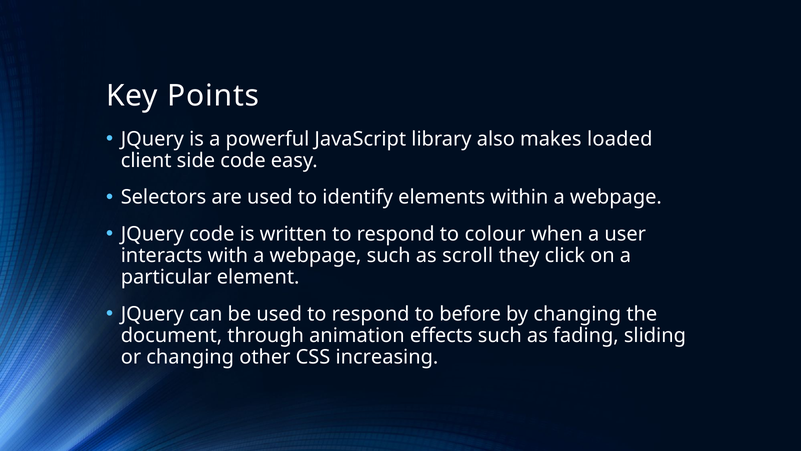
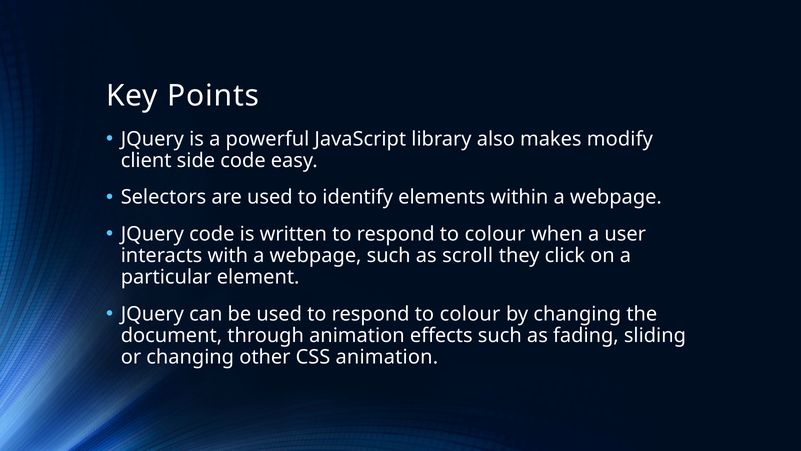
loaded: loaded -> modify
before at (470, 314): before -> colour
CSS increasing: increasing -> animation
